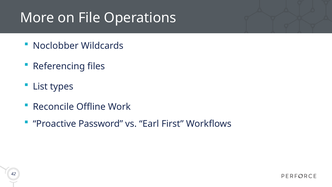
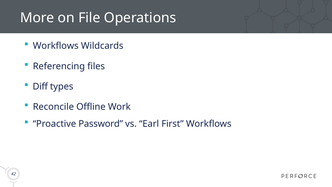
Noclobber at (56, 46): Noclobber -> Workflows
List: List -> Diff
